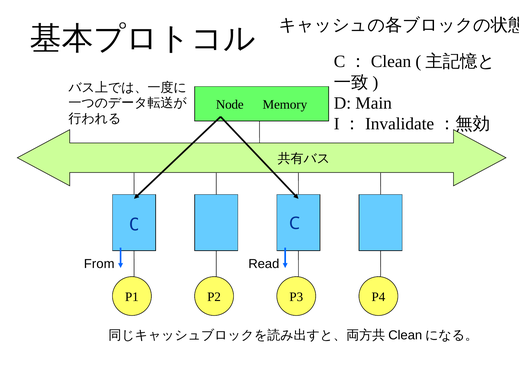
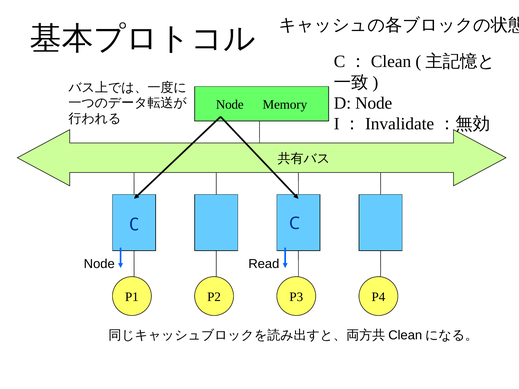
D Main: Main -> Node
From at (99, 264): From -> Node
